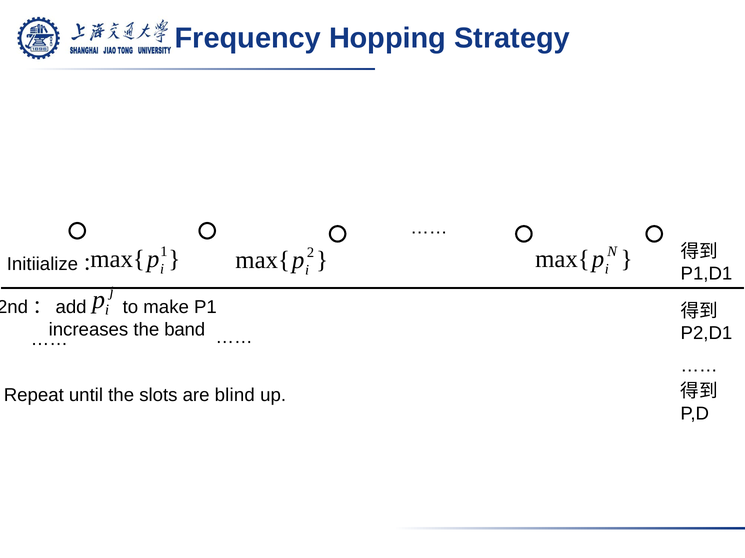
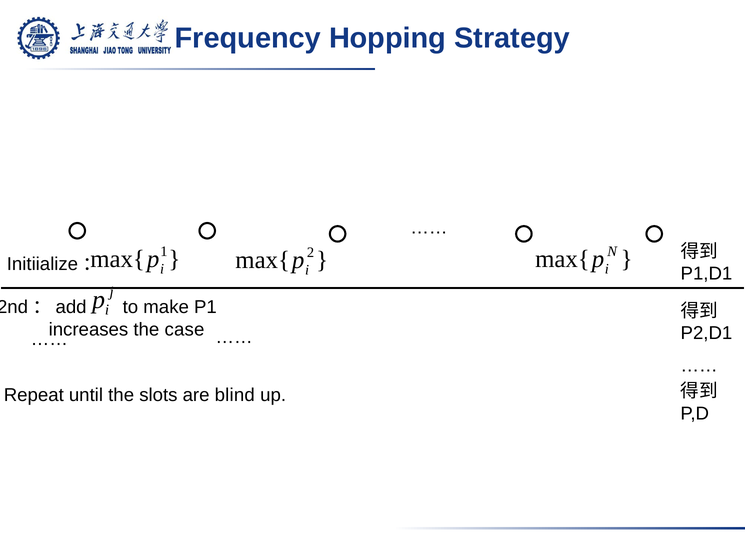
band: band -> case
